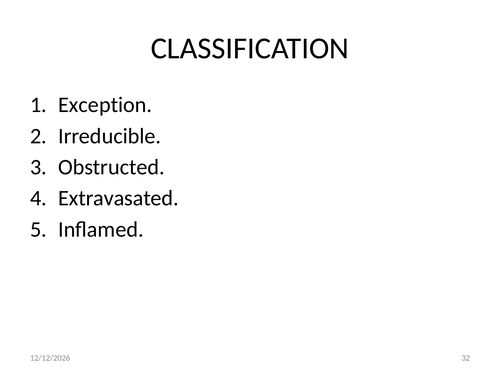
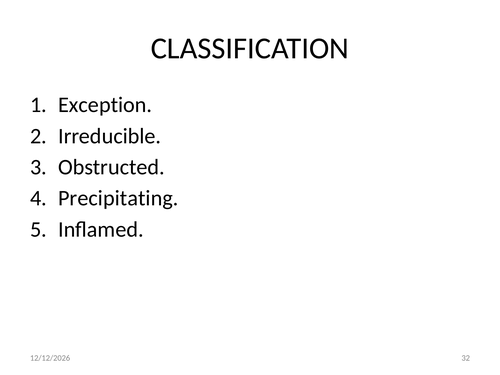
Extravasated: Extravasated -> Precipitating
